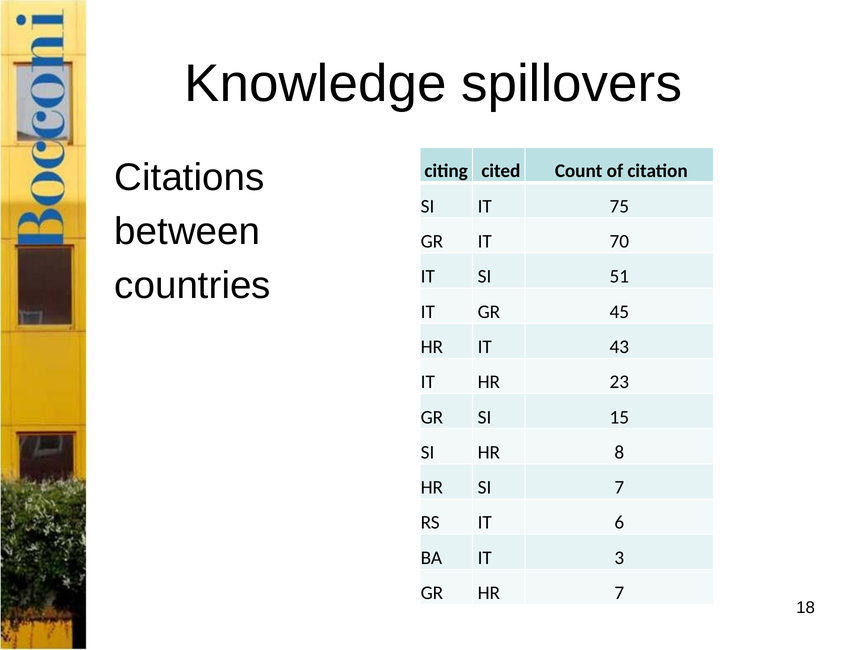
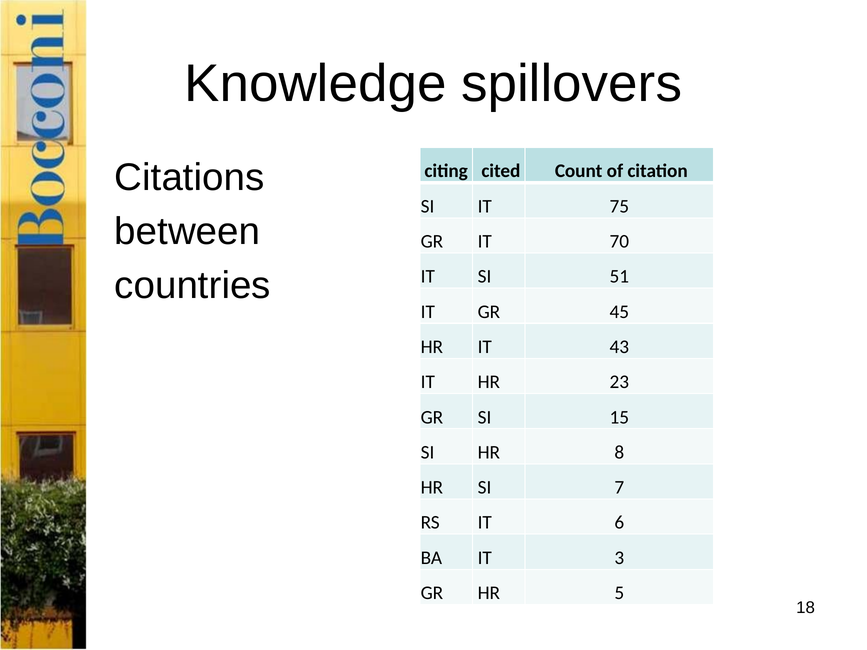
HR 7: 7 -> 5
